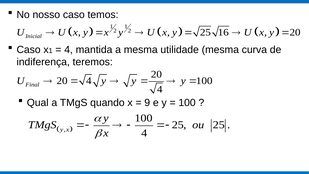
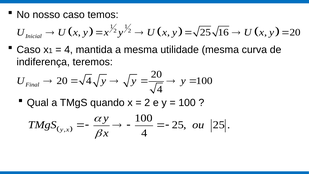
9 at (147, 103): 9 -> 2
